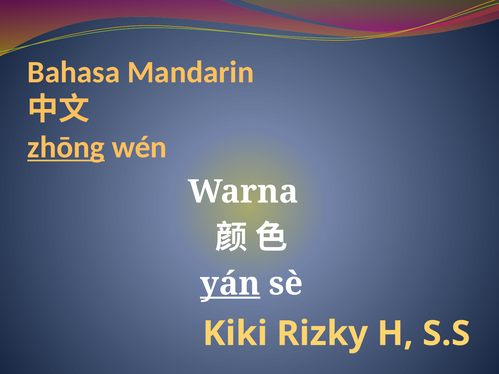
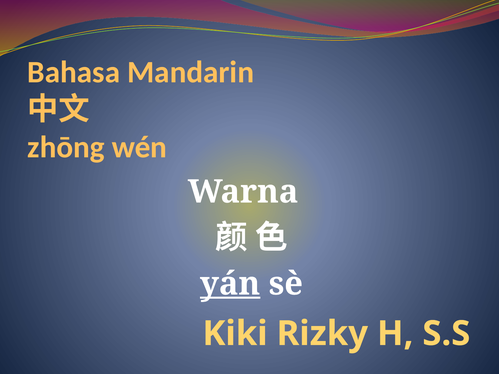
zhōng underline: present -> none
